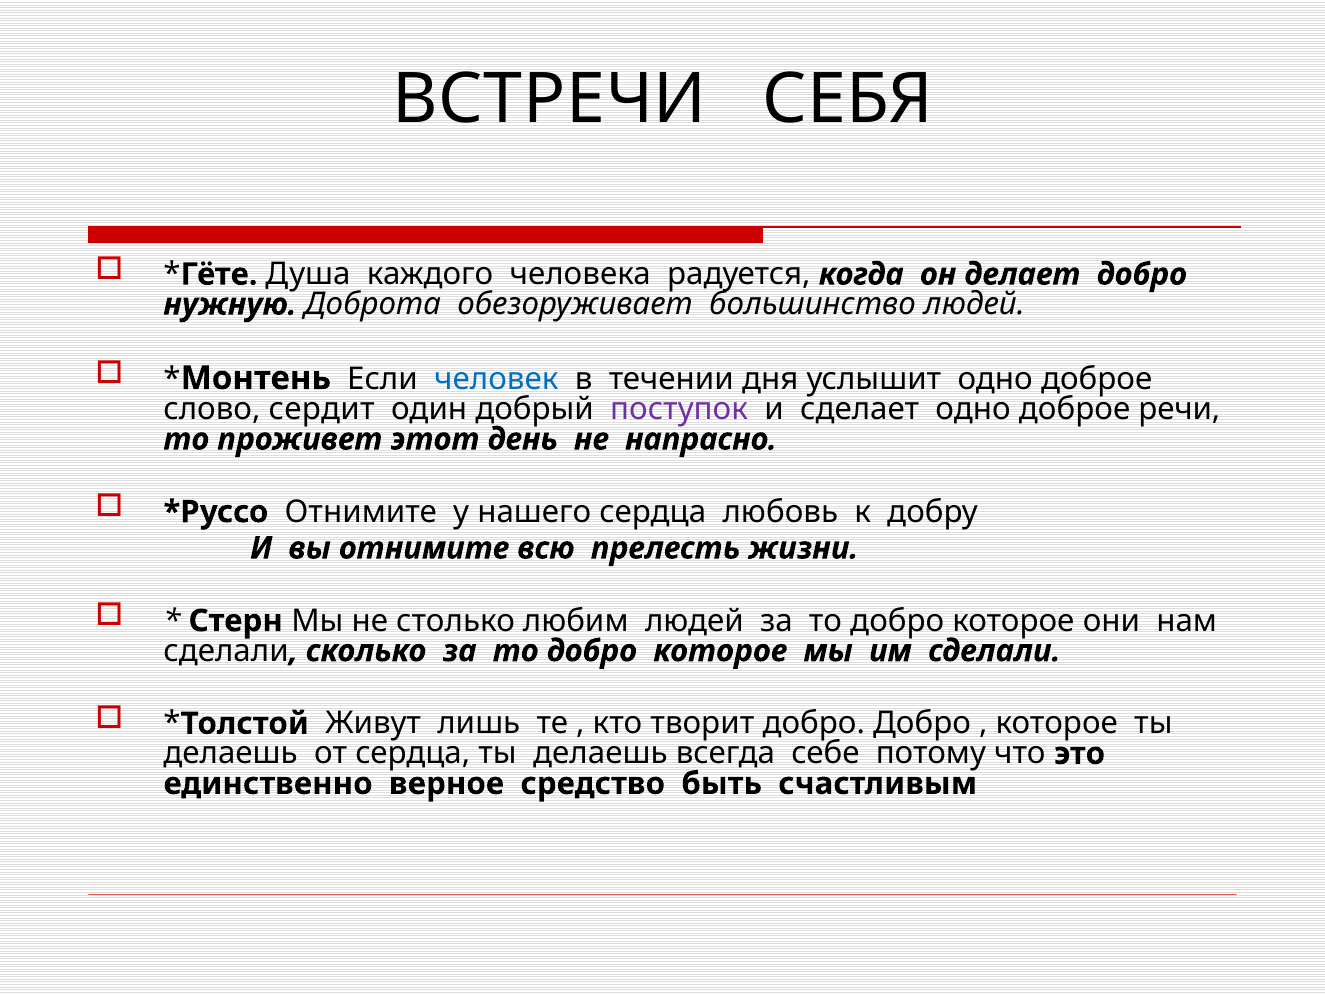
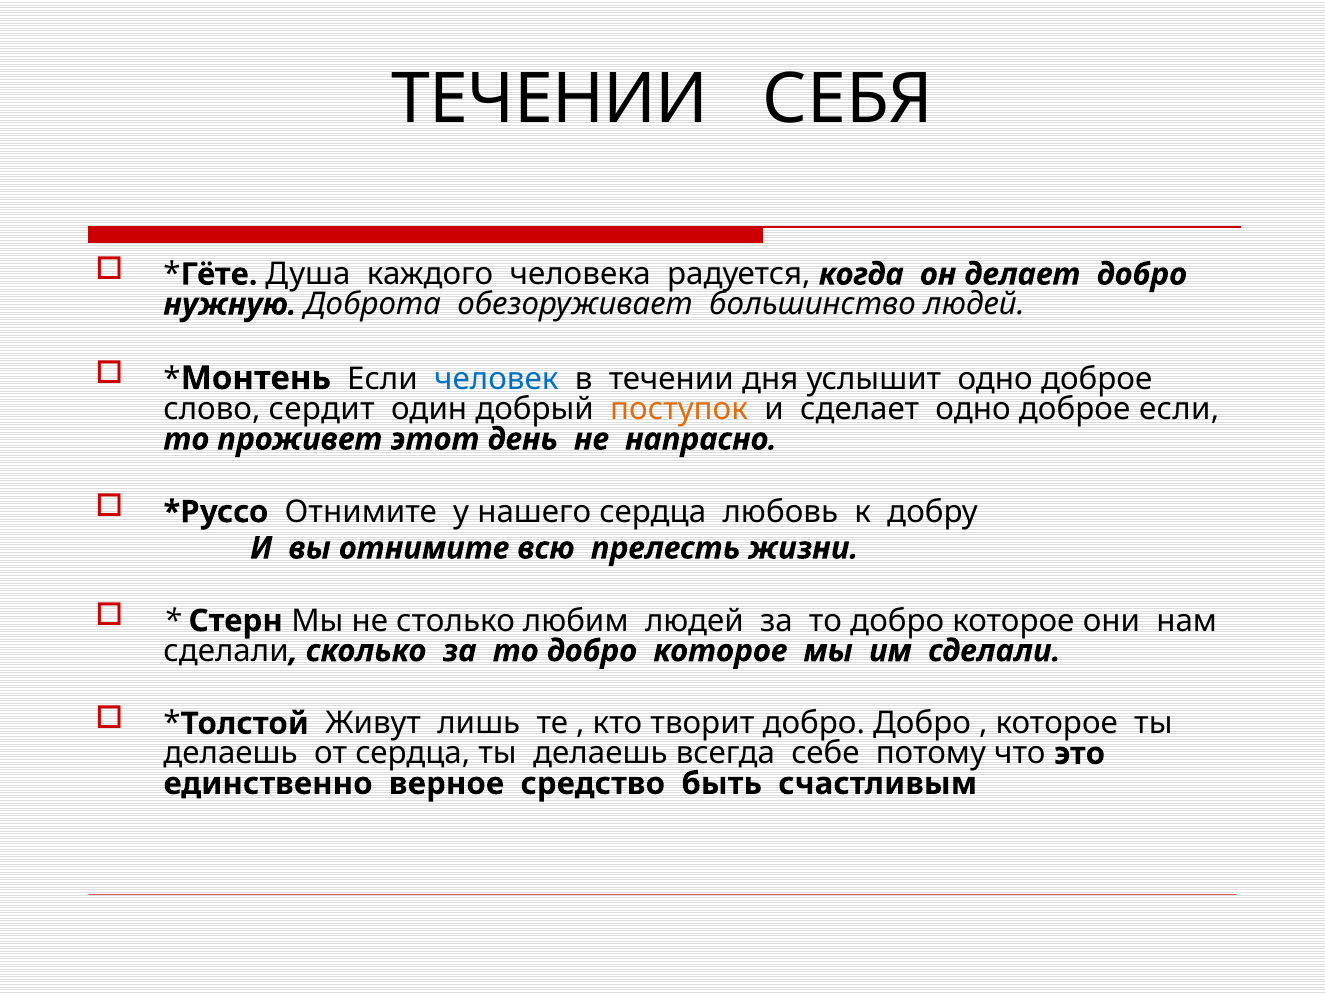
ВСТРЕЧИ at (550, 100): ВСТРЕЧИ -> ТЕЧЕНИИ
поступок colour: purple -> orange
доброе речи: речи -> если
